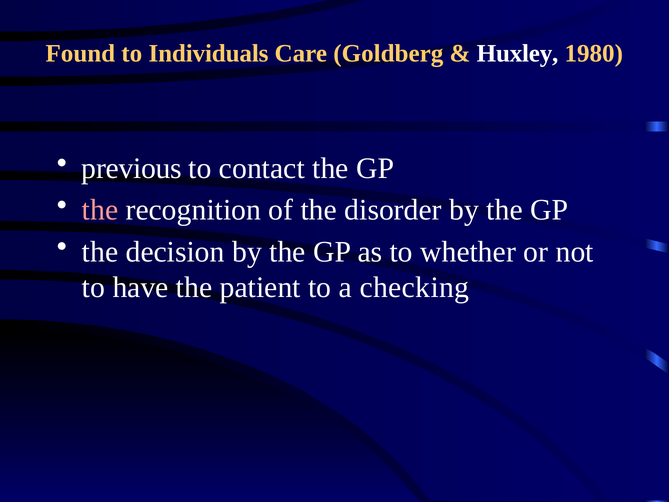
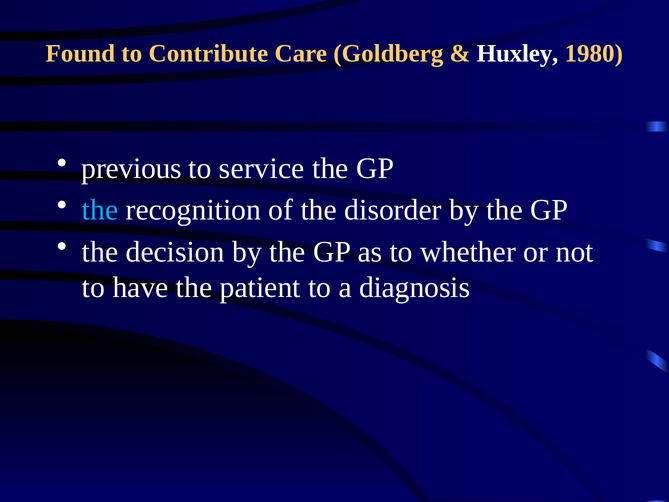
Individuals: Individuals -> Contribute
contact: contact -> service
the at (100, 210) colour: pink -> light blue
checking: checking -> diagnosis
